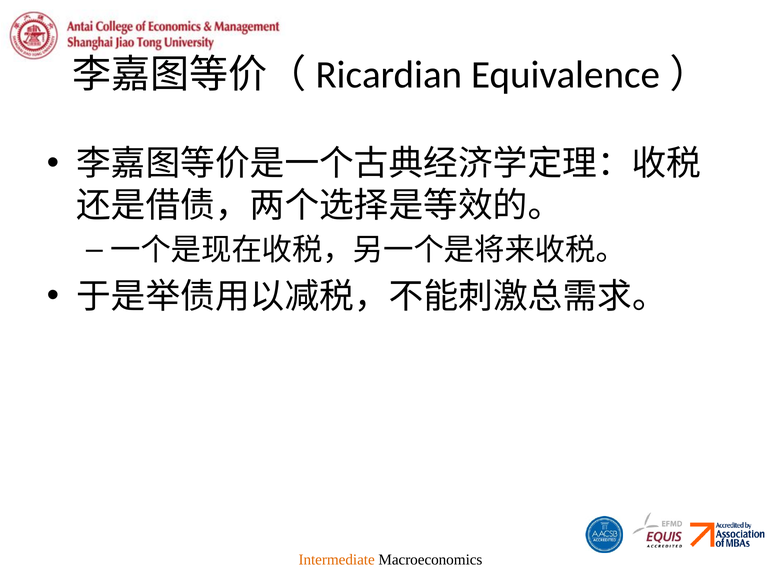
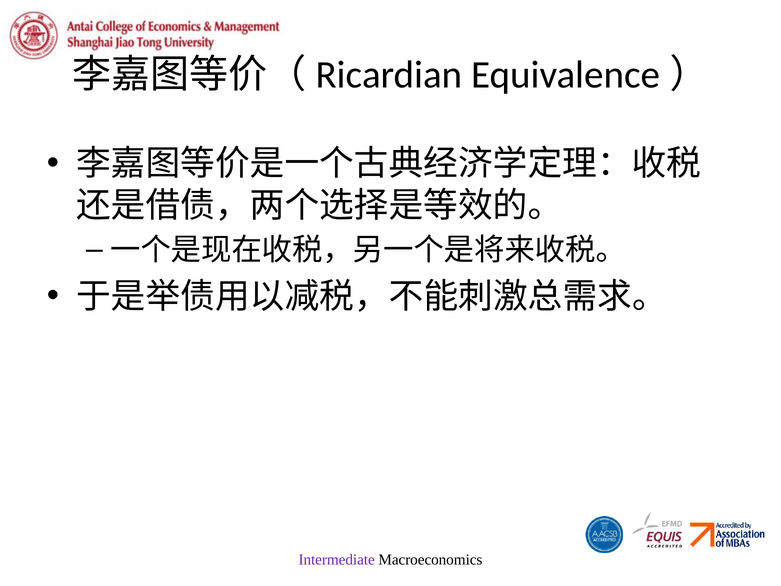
Intermediate colour: orange -> purple
